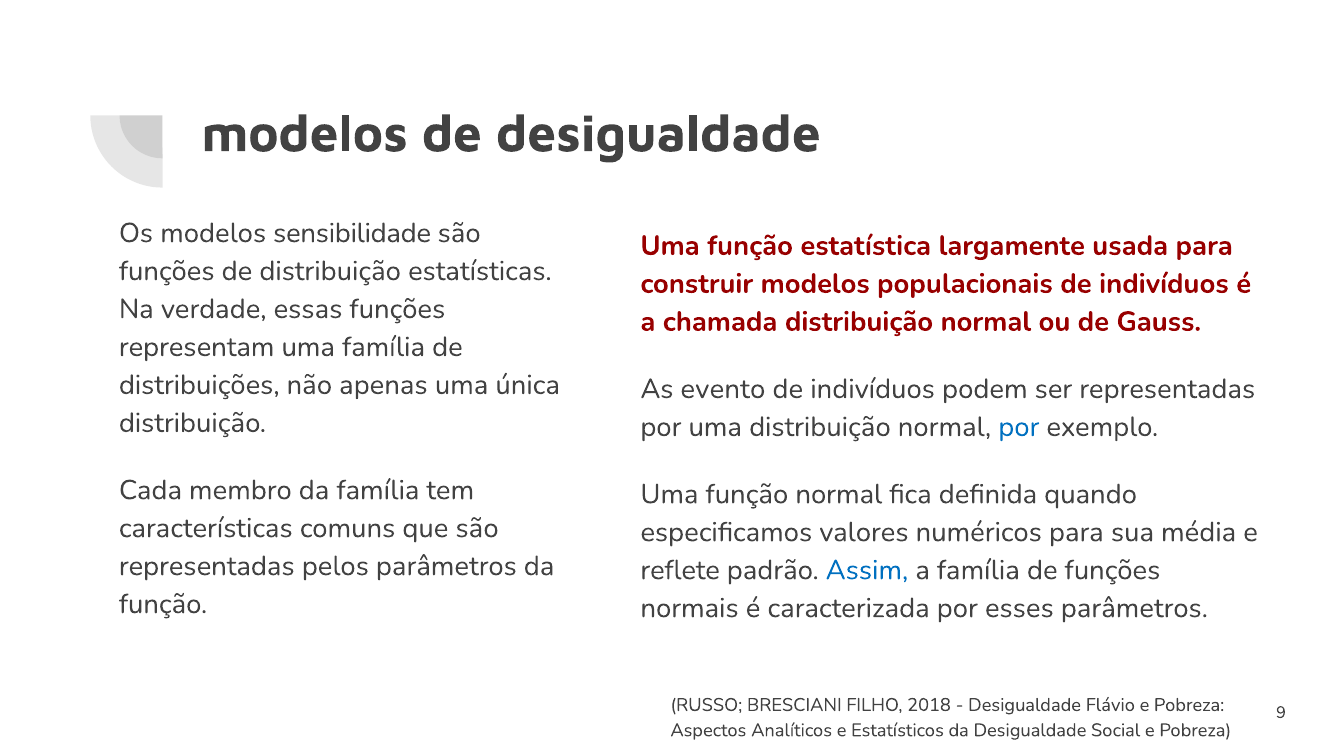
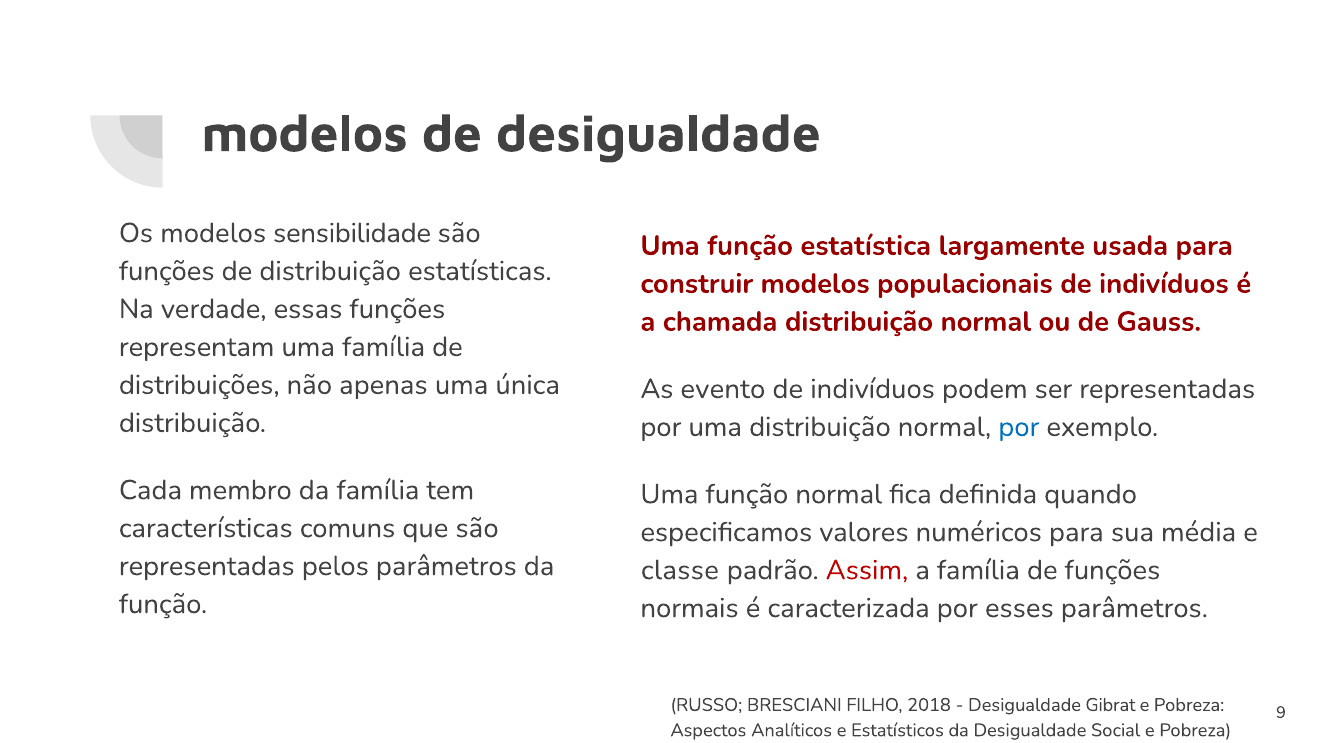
reflete: reflete -> classe
Assim colour: blue -> red
Flávio: Flávio -> Gibrat
